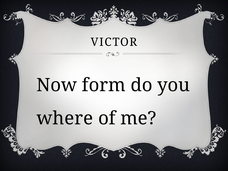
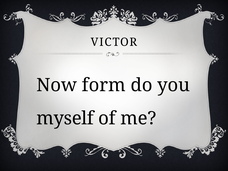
where: where -> myself
